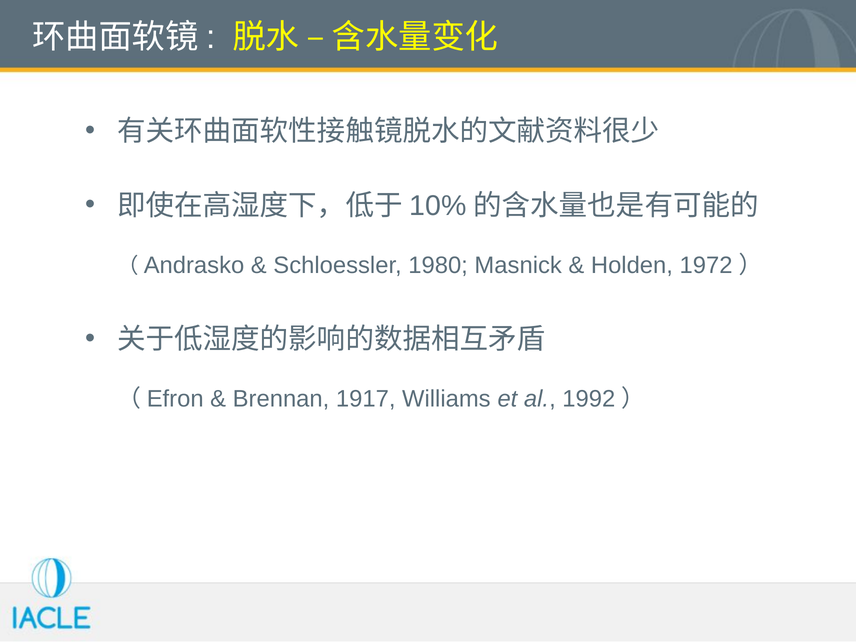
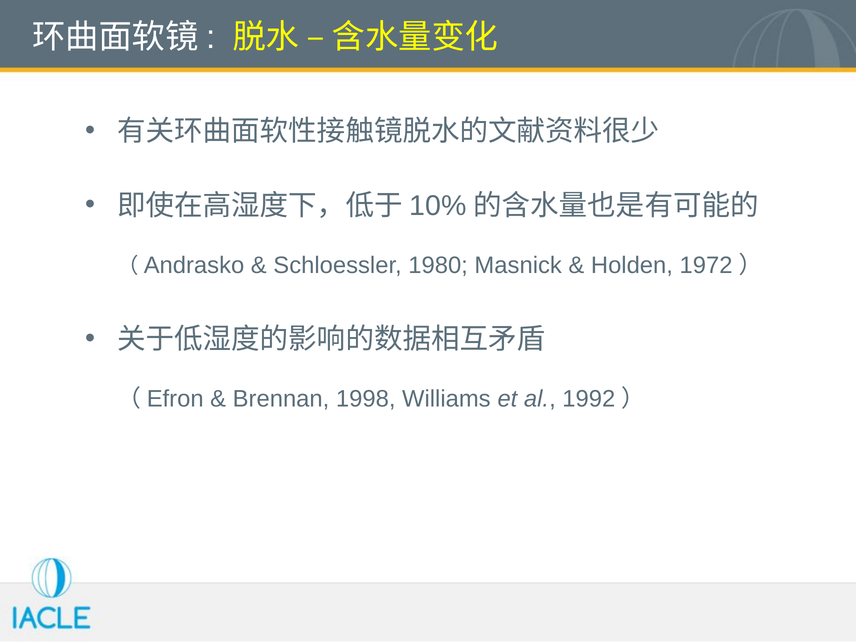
1917: 1917 -> 1998
